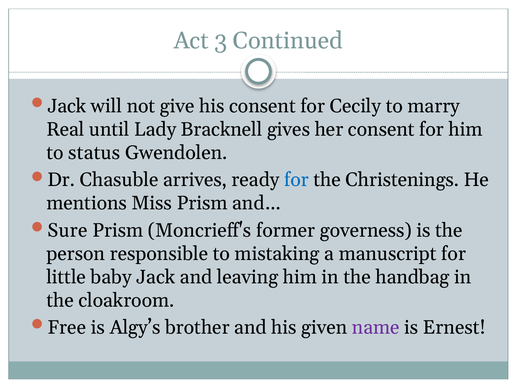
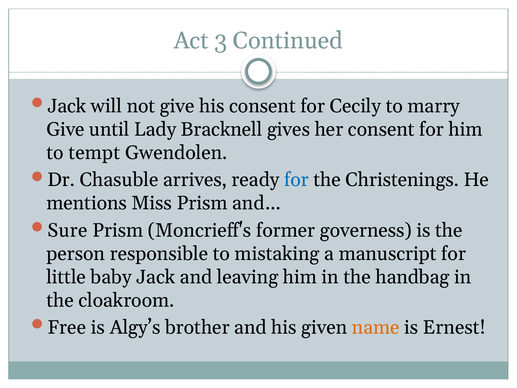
Real at (65, 129): Real -> Give
status: status -> tempt
name colour: purple -> orange
